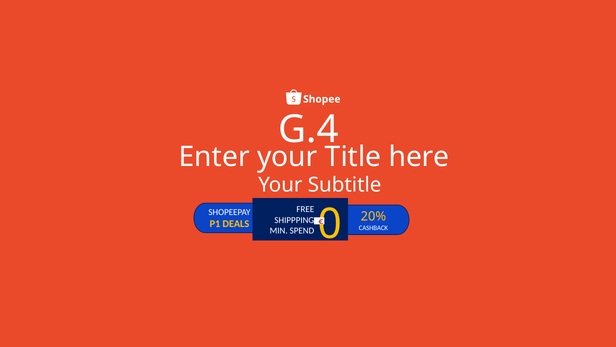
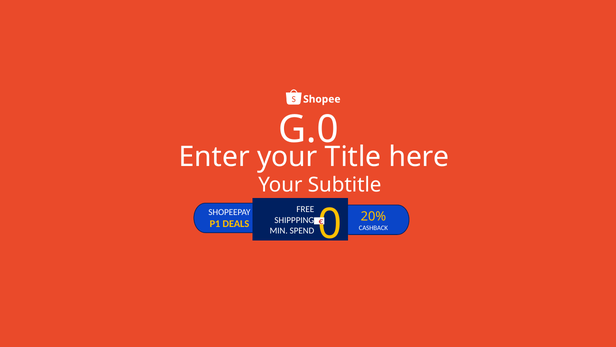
G.4: G.4 -> G.0
